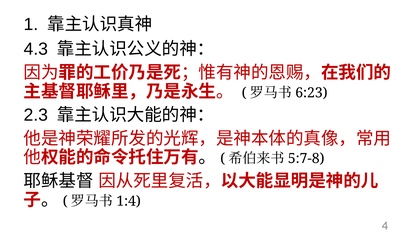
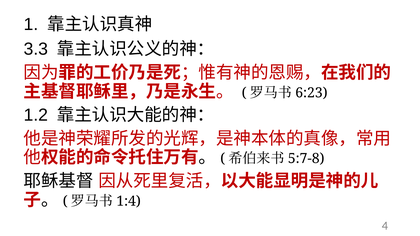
4.3: 4.3 -> 3.3
2.3: 2.3 -> 1.2
